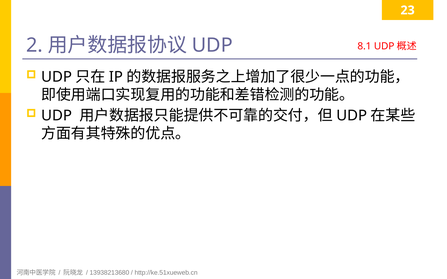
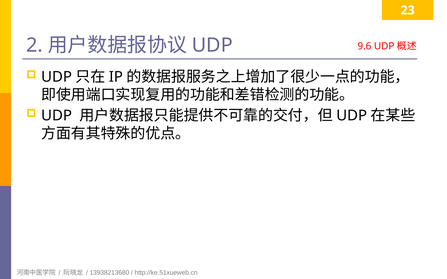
8.1: 8.1 -> 9.6
